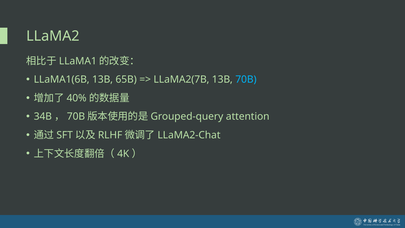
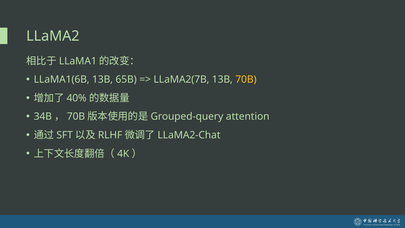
70B at (246, 79) colour: light blue -> yellow
